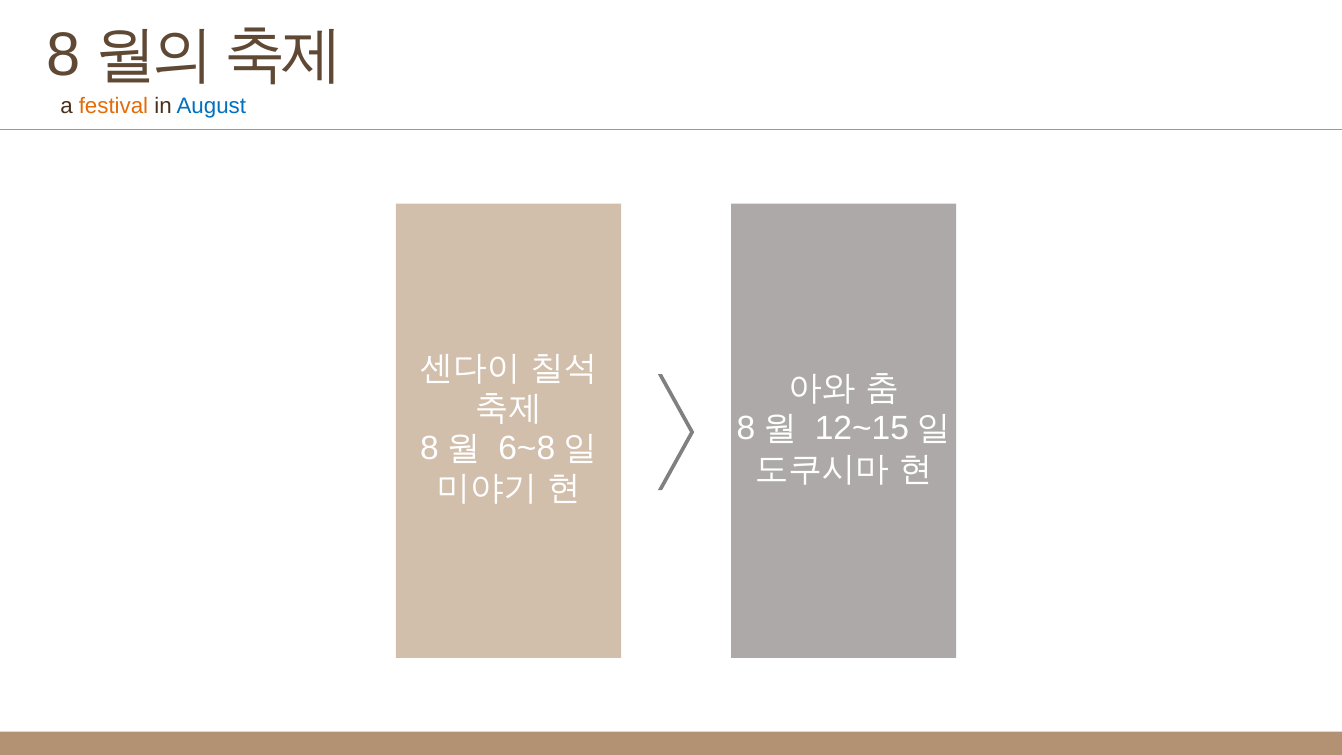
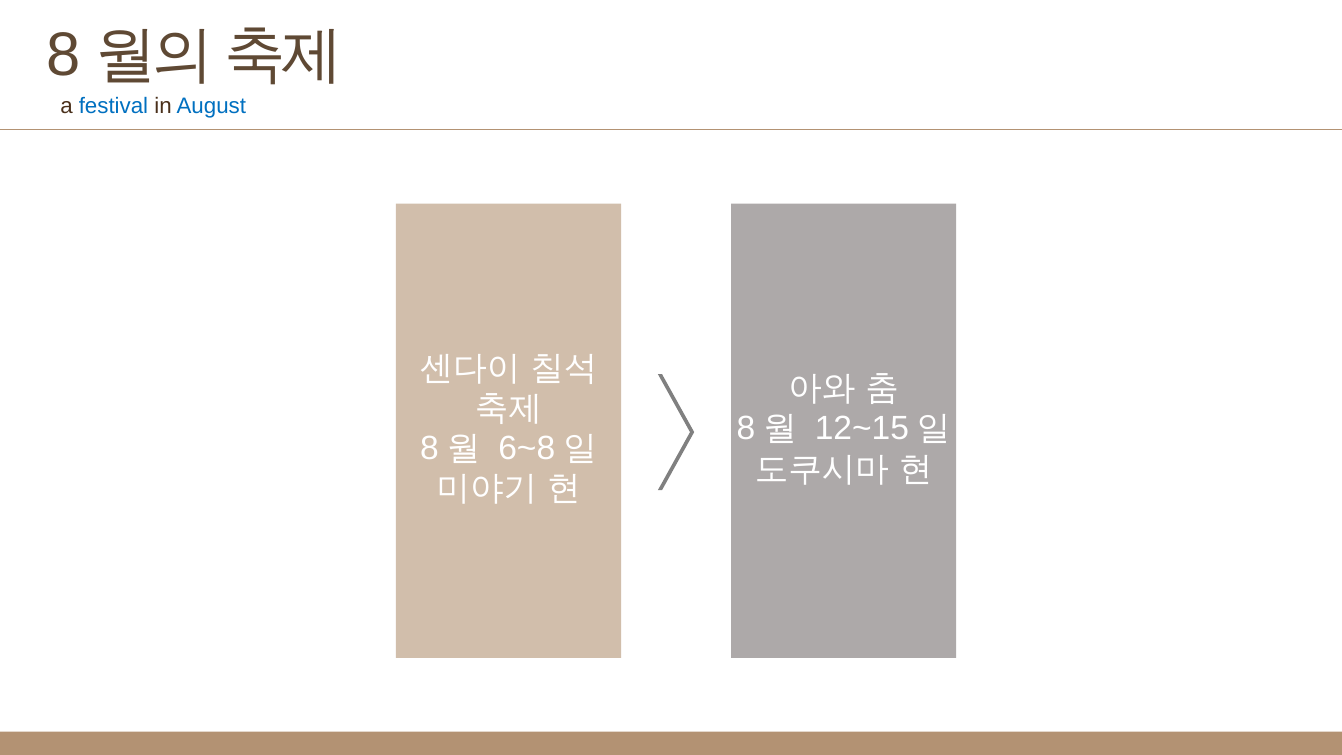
festival colour: orange -> blue
